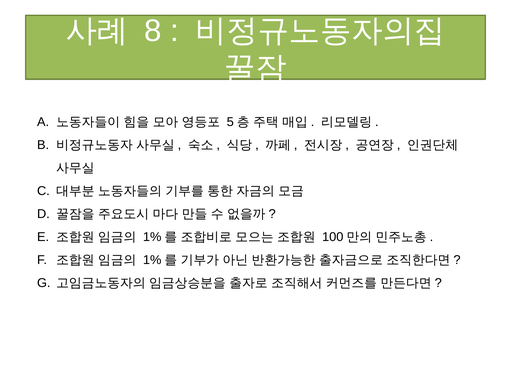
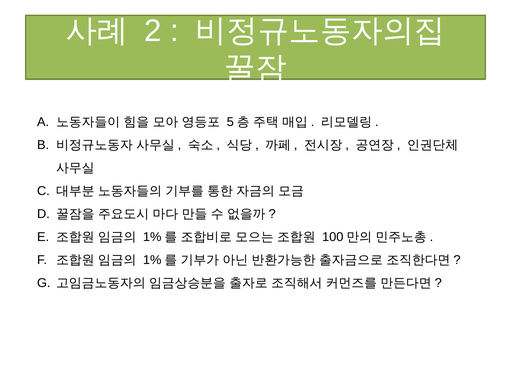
8: 8 -> 2
